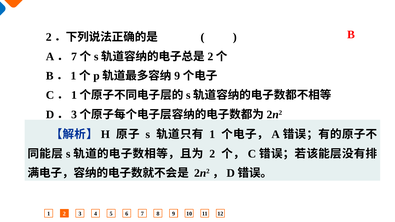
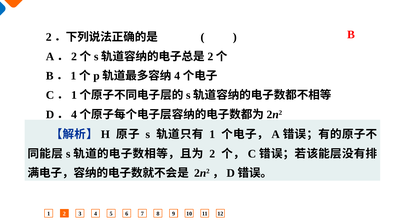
7 at (74, 57): 7 -> 2
9 at (177, 76): 9 -> 4
3 at (74, 115): 3 -> 4
